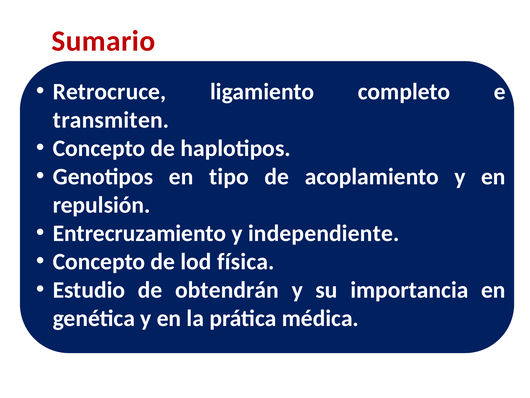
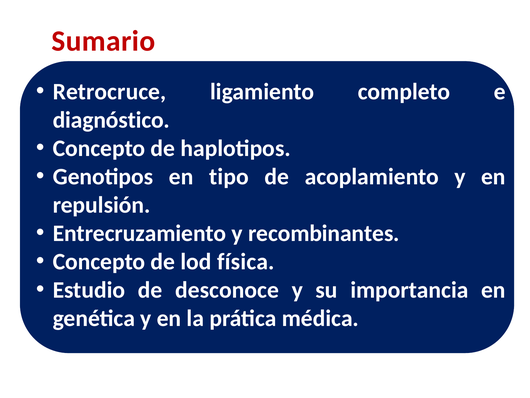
transmiten: transmiten -> diagnóstico
independiente: independiente -> recombinantes
obtendrán: obtendrán -> desconoce
